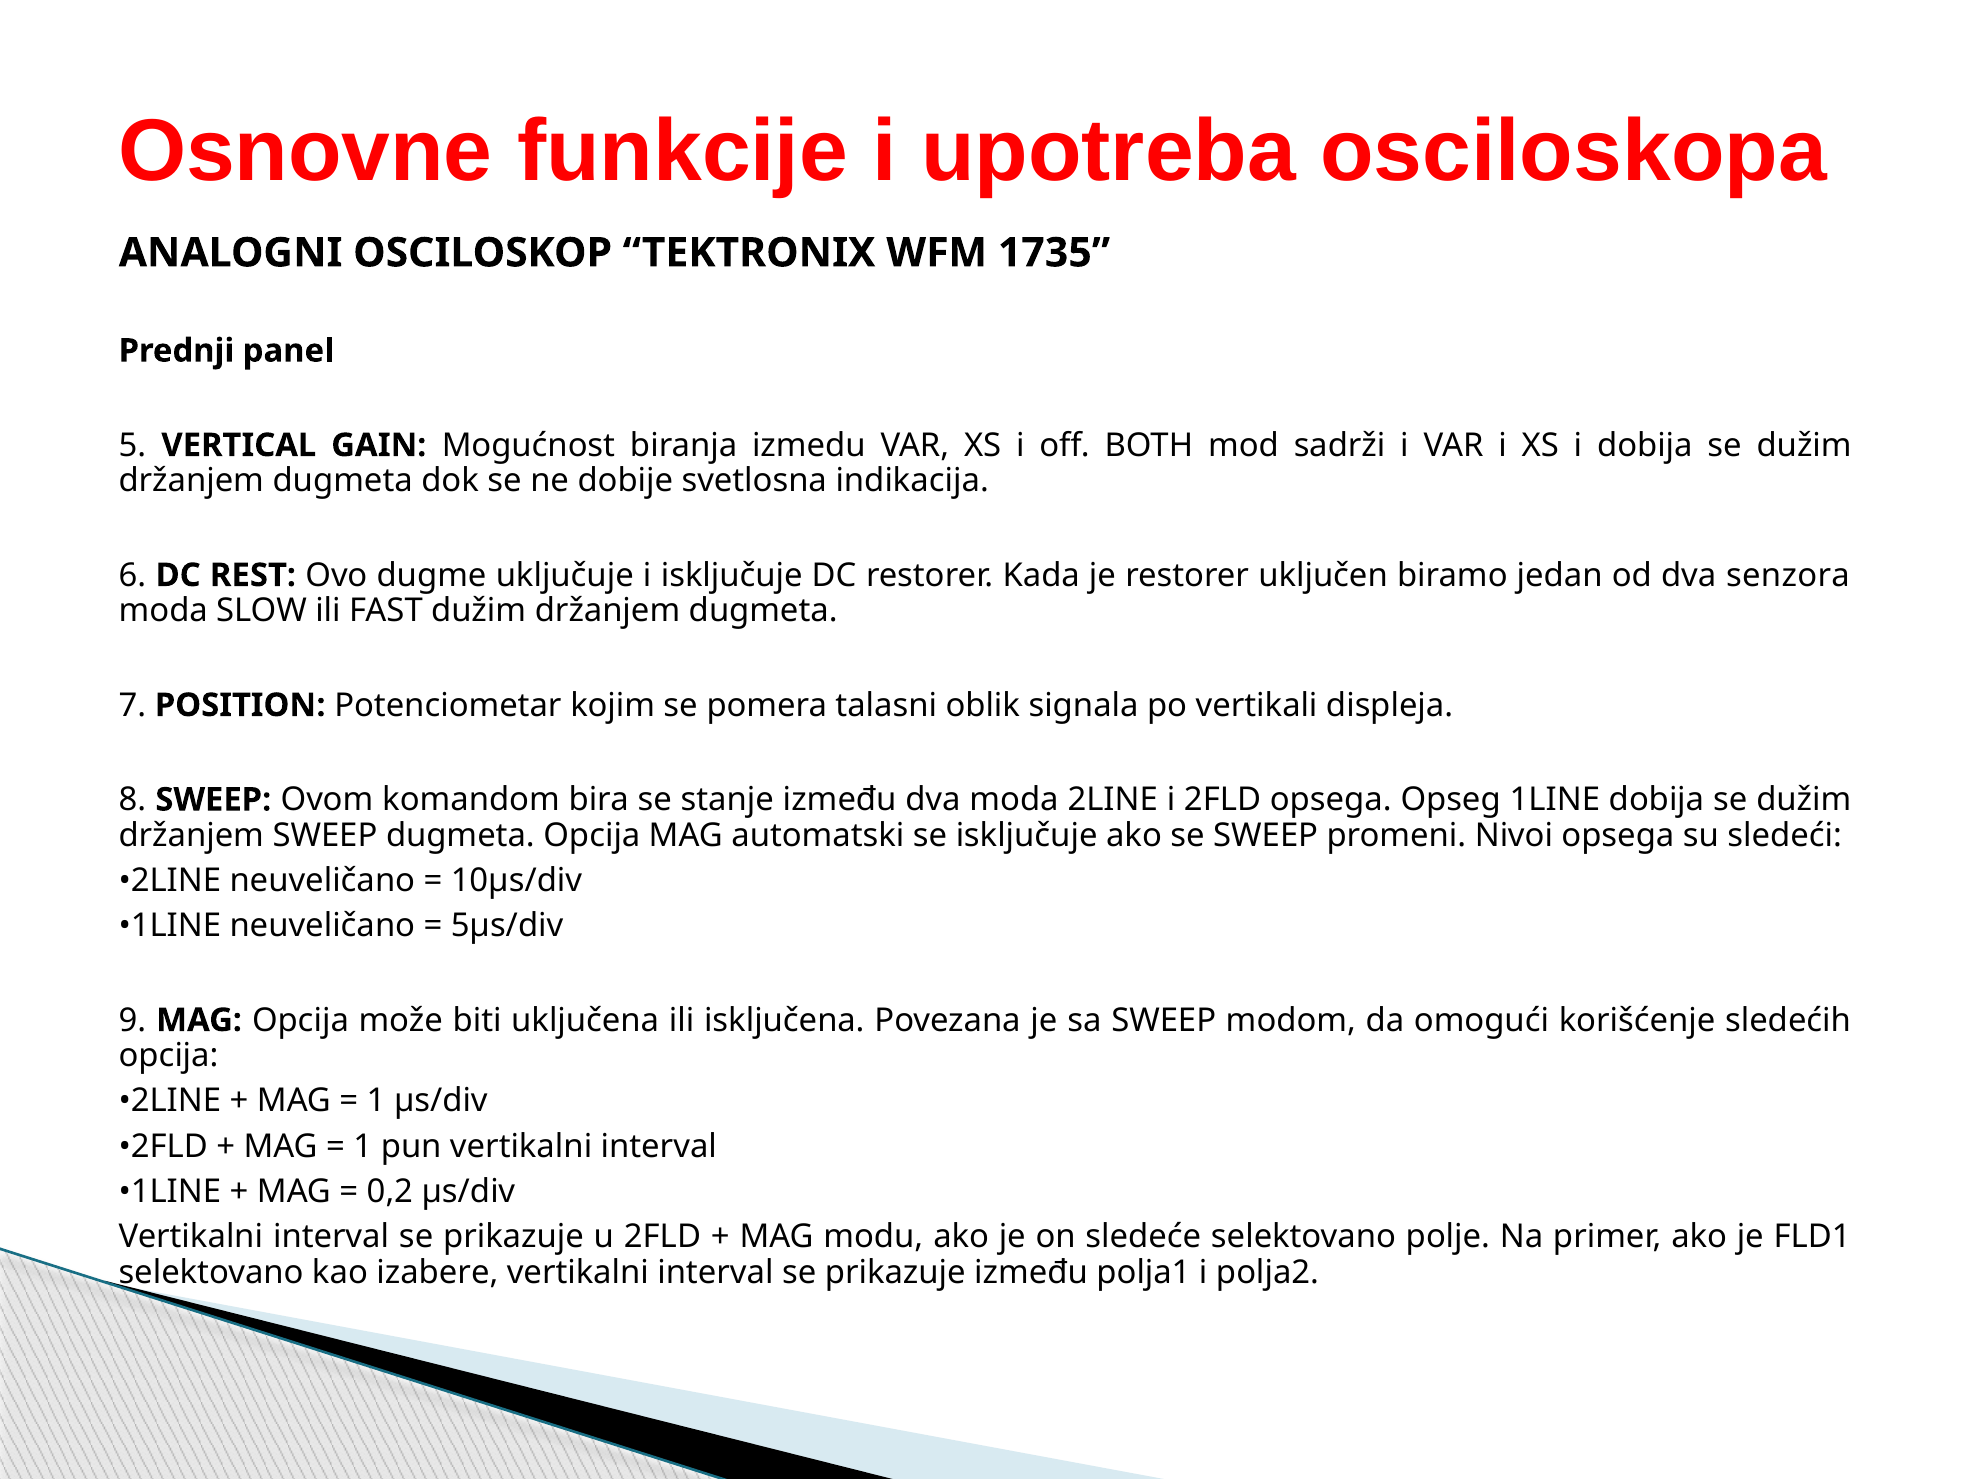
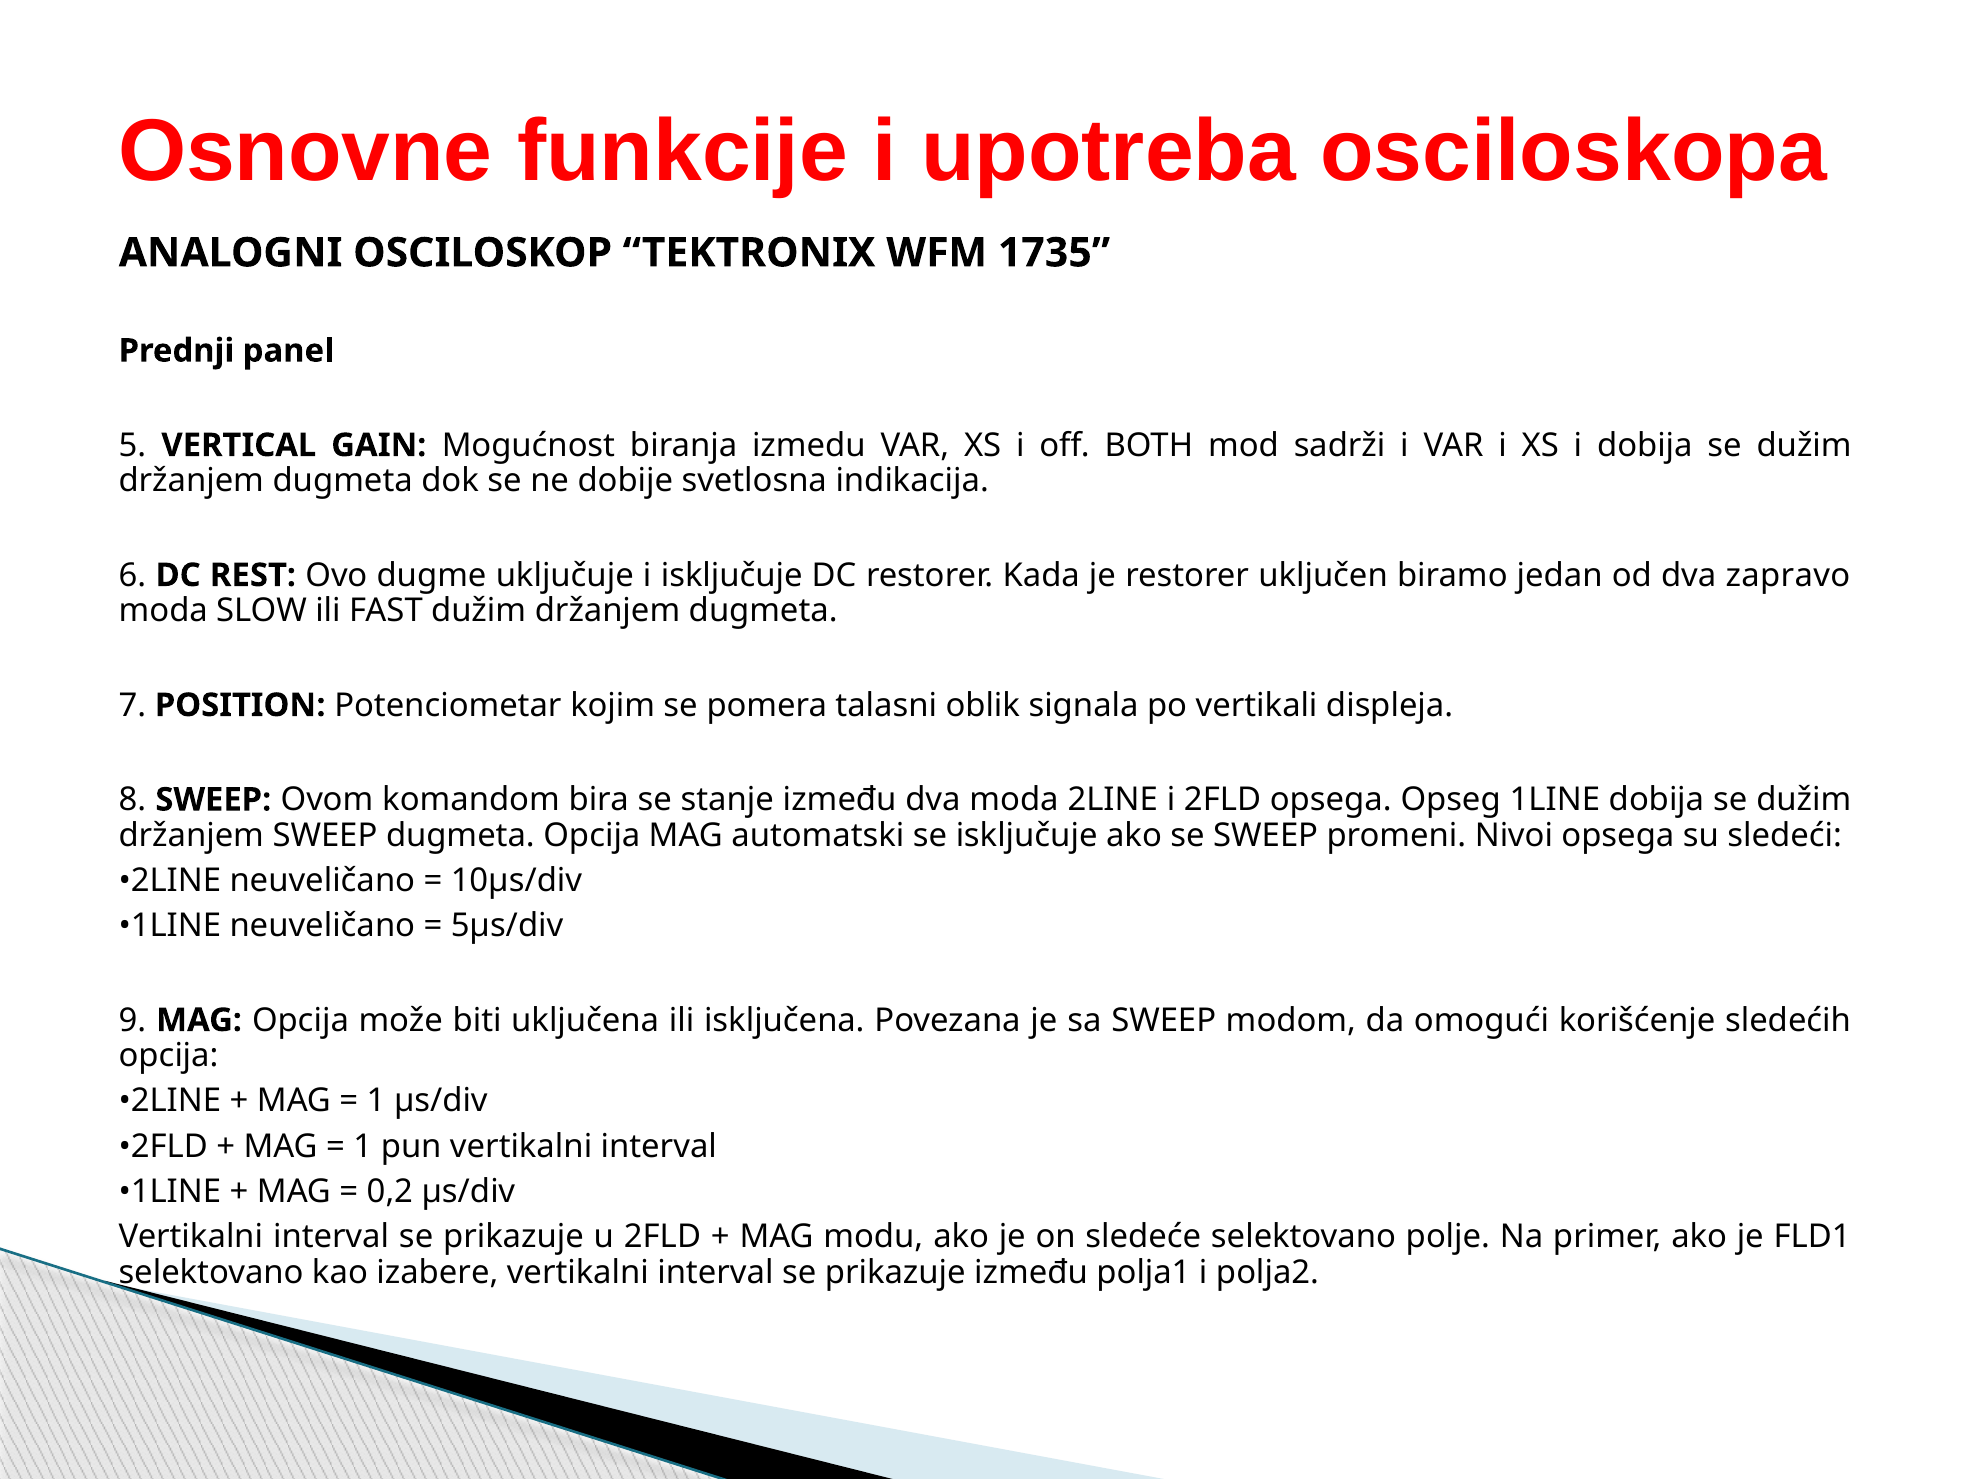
senzora: senzora -> zapravo
